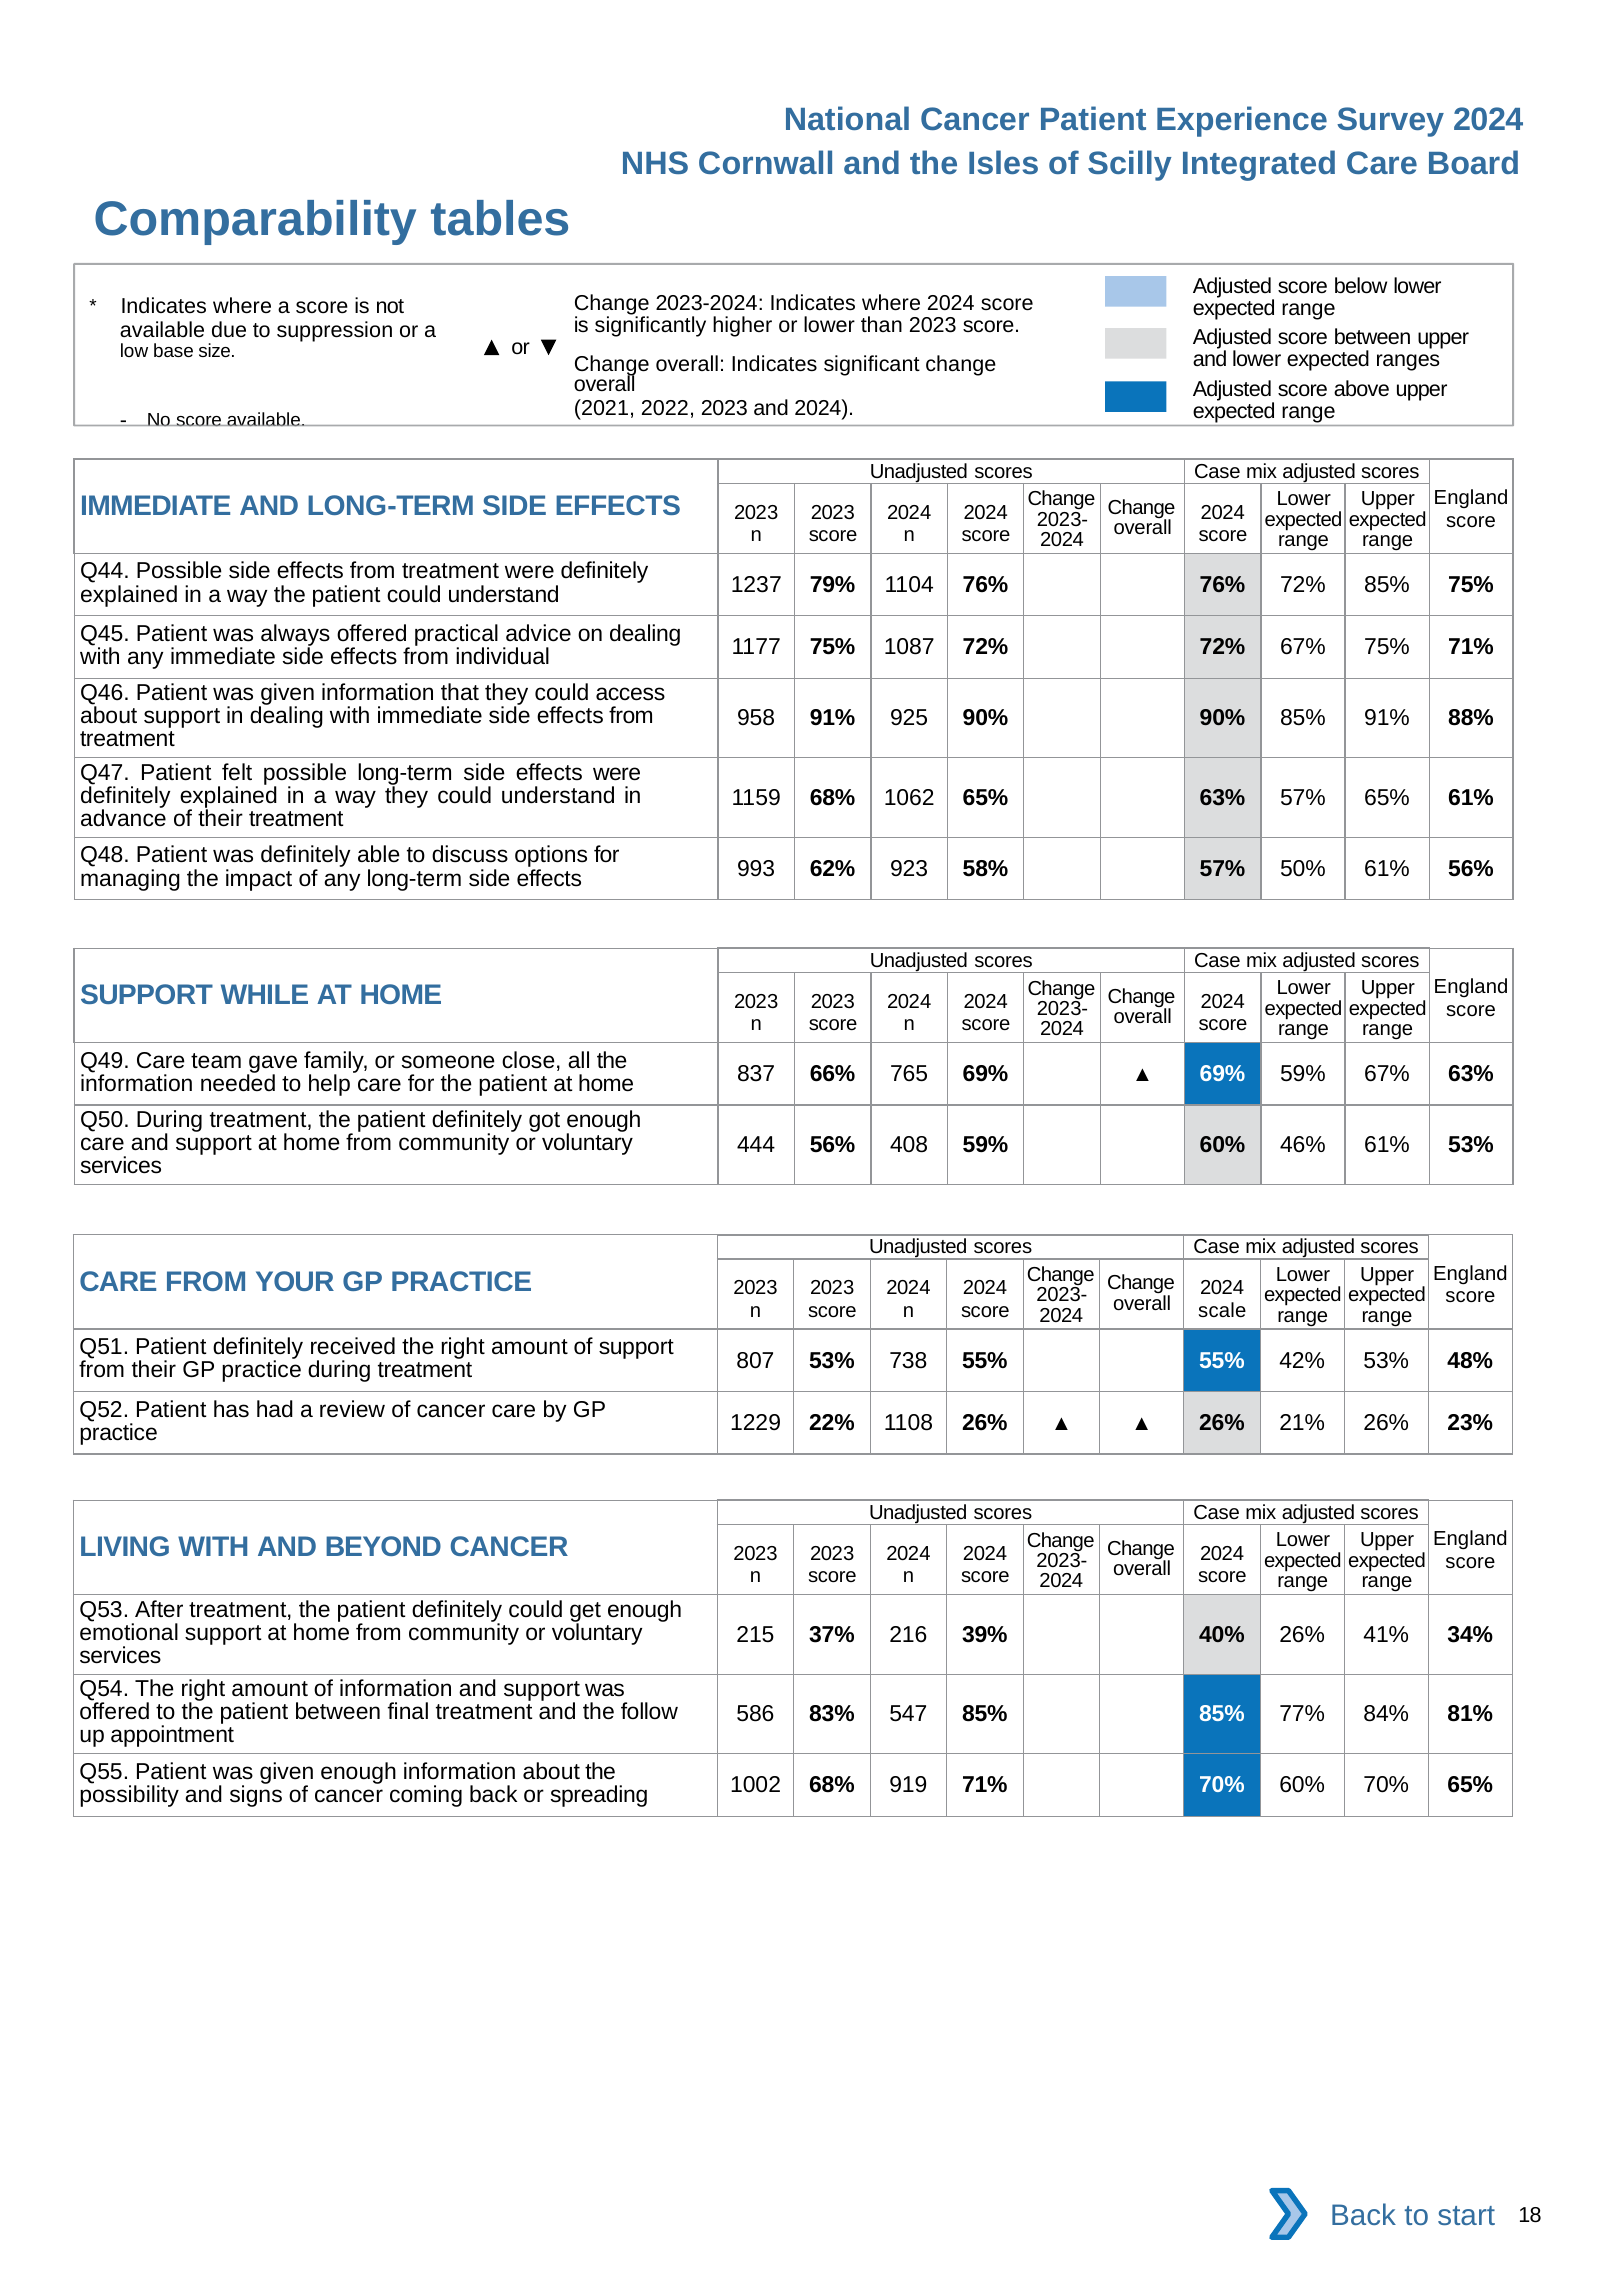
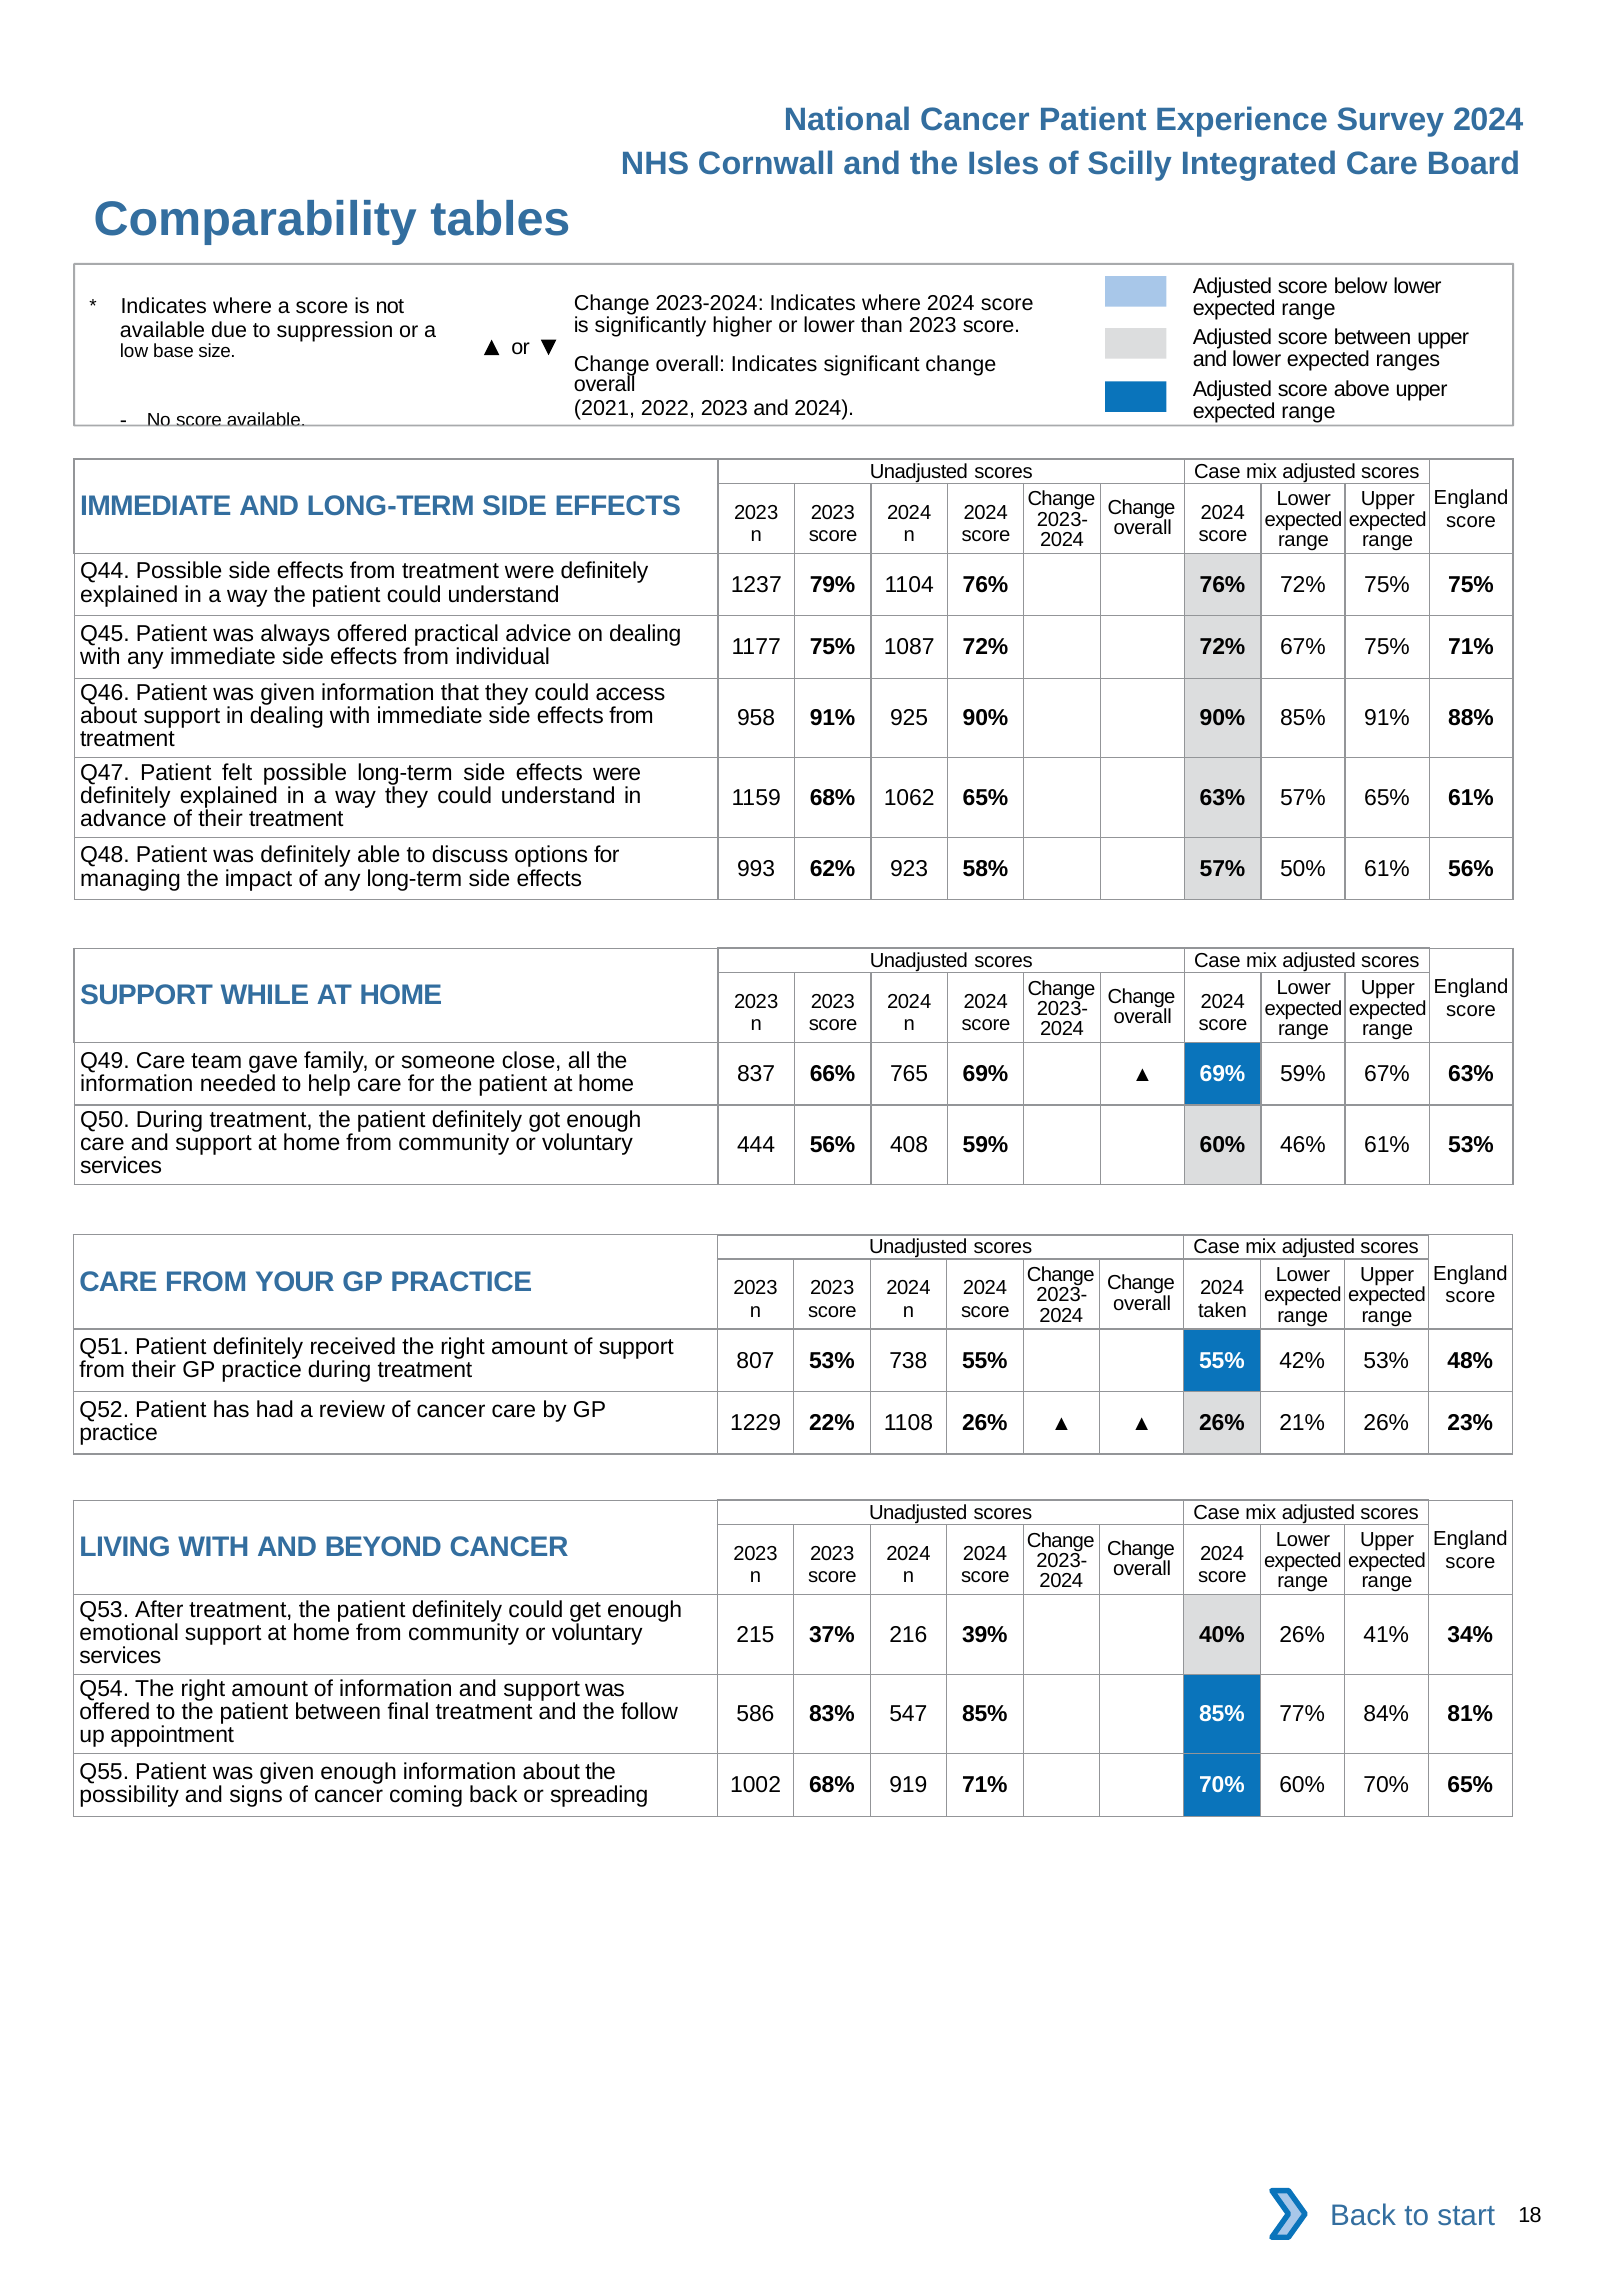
72% 85%: 85% -> 75%
scale: scale -> taken
